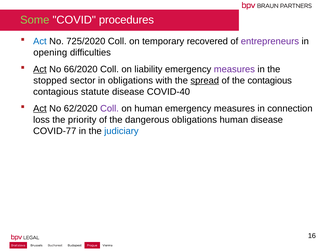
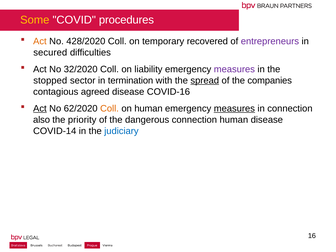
Some colour: light green -> yellow
Act at (40, 41) colour: blue -> orange
725/2020: 725/2020 -> 428/2020
opening: opening -> secured
Act at (40, 69) underline: present -> none
66/2020: 66/2020 -> 32/2020
in obligations: obligations -> termination
the contagious: contagious -> companies
statute: statute -> agreed
COVID-40: COVID-40 -> COVID-16
Coll at (109, 109) colour: purple -> orange
measures at (234, 109) underline: none -> present
loss: loss -> also
dangerous obligations: obligations -> connection
COVID-77: COVID-77 -> COVID-14
